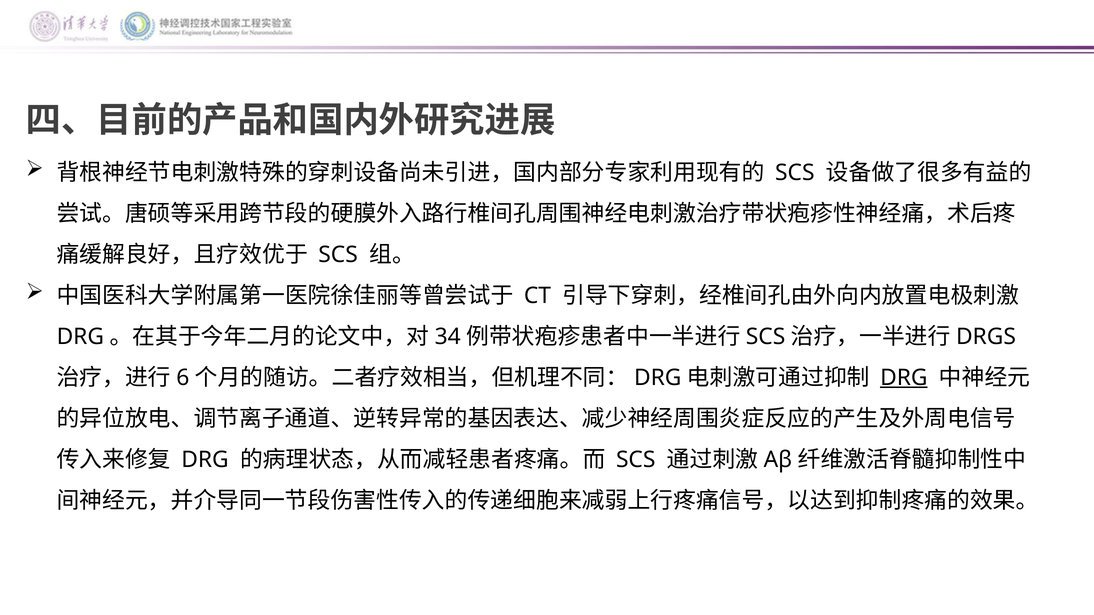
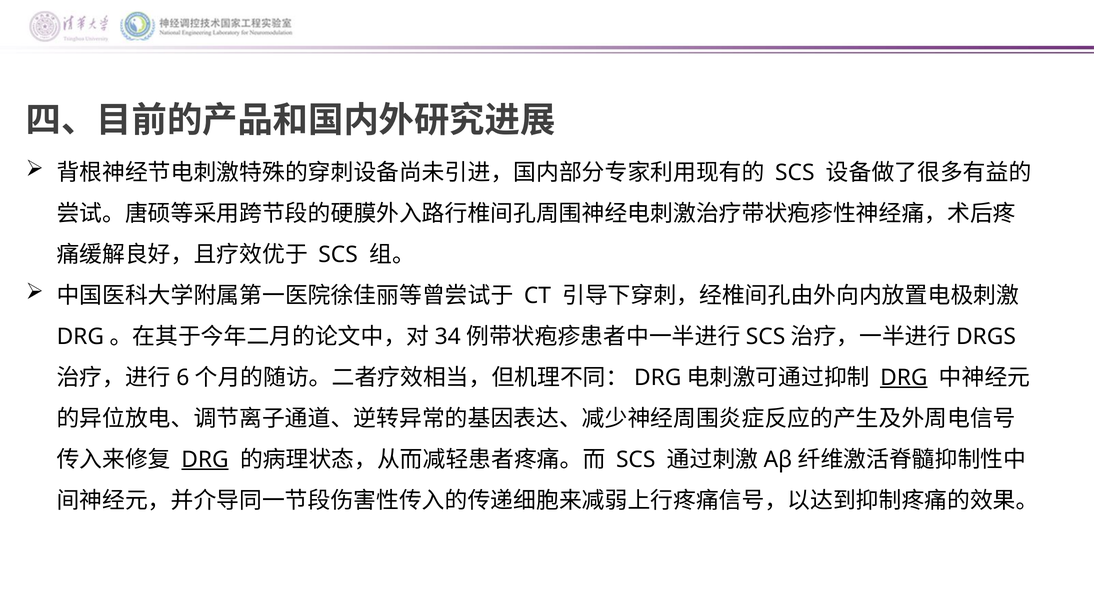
DRG at (205, 460) underline: none -> present
